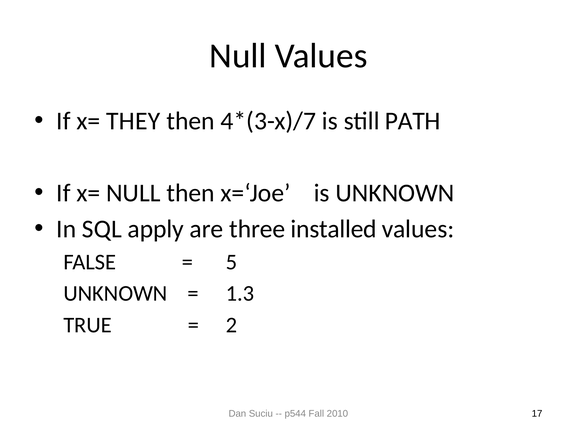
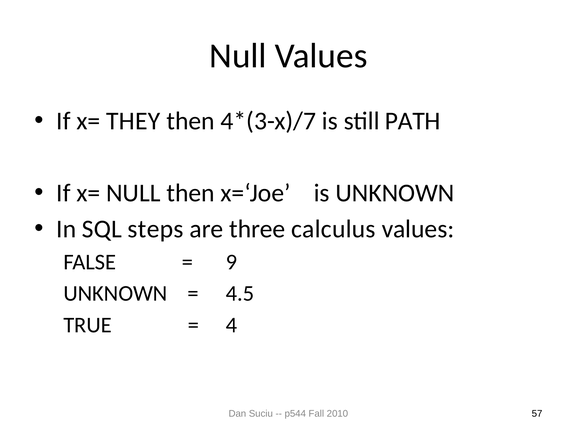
apply: apply -> steps
installed: installed -> calculus
5: 5 -> 9
1.3: 1.3 -> 4.5
2: 2 -> 4
17: 17 -> 57
